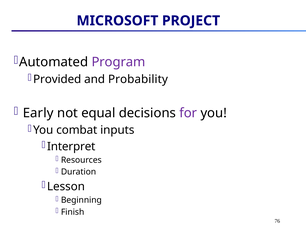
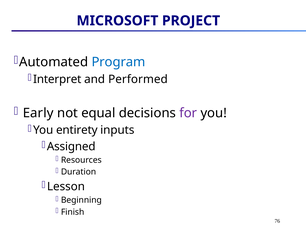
Program colour: purple -> blue
Provided: Provided -> Interpret
Probability: Probability -> Performed
combat: combat -> entirety
Interpret: Interpret -> Assigned
